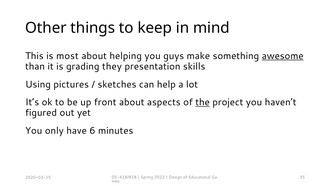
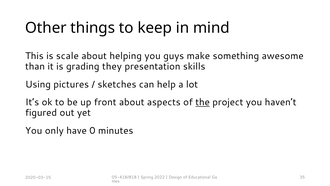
most: most -> scale
awesome underline: present -> none
6: 6 -> 0
